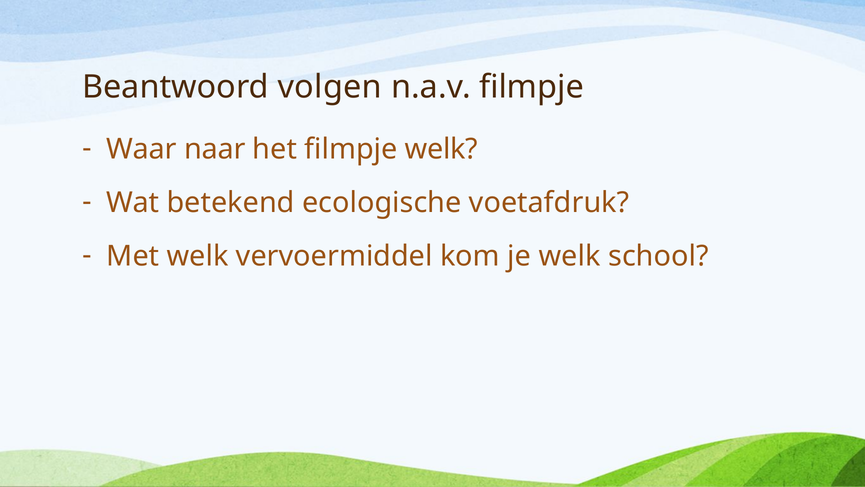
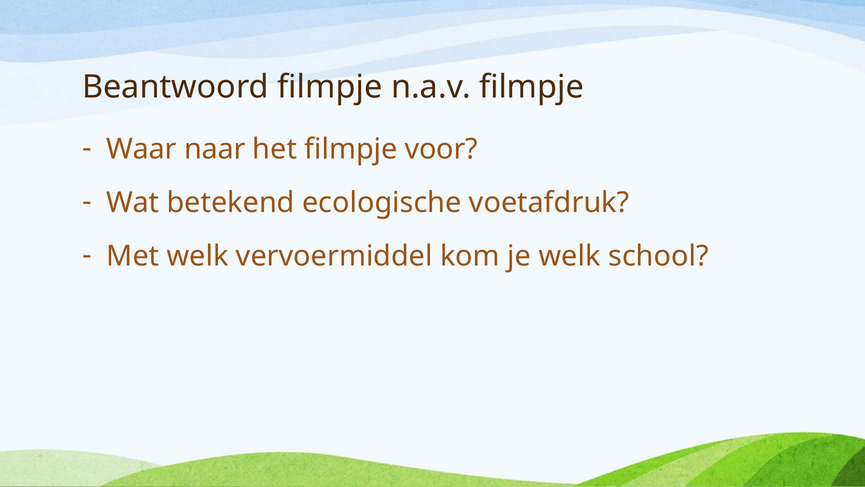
Beantwoord volgen: volgen -> filmpje
filmpje welk: welk -> voor
